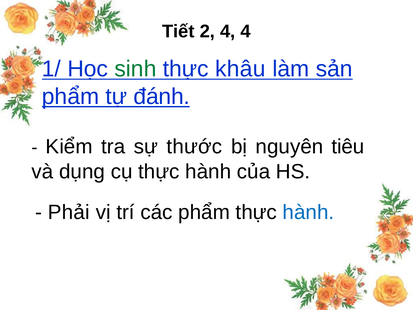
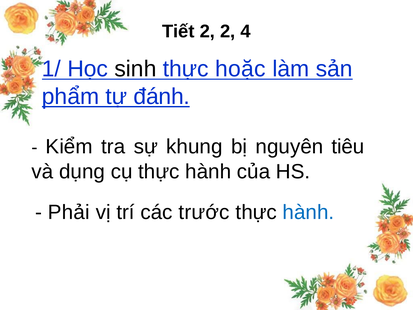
2 4: 4 -> 2
sinh colour: green -> black
khâu: khâu -> hoặc
thước: thước -> khung
các phẩm: phẩm -> trước
